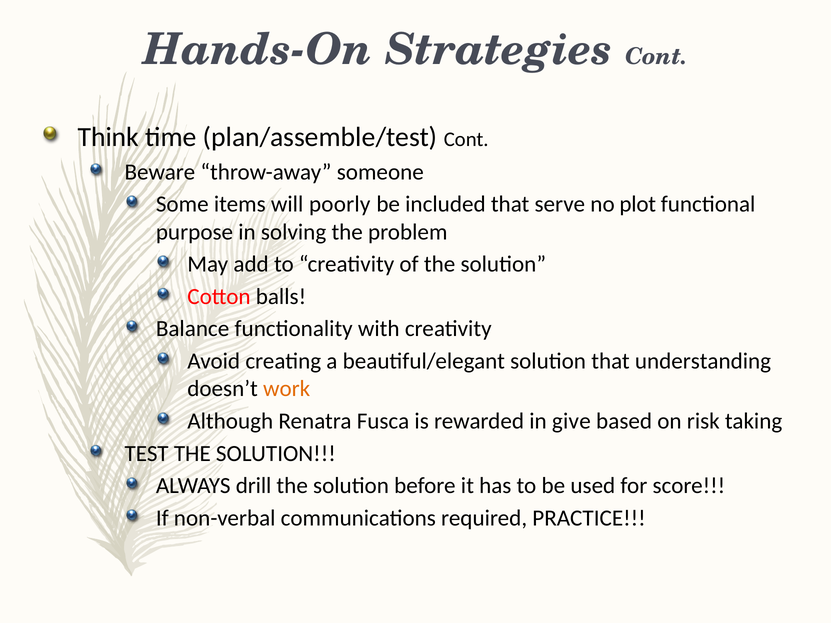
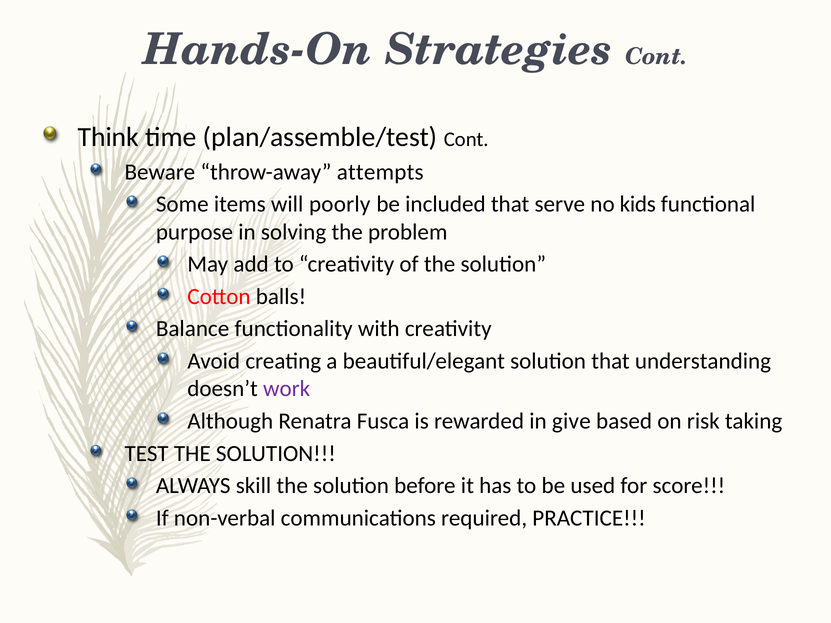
someone: someone -> attempts
plot: plot -> kids
work colour: orange -> purple
drill: drill -> skill
